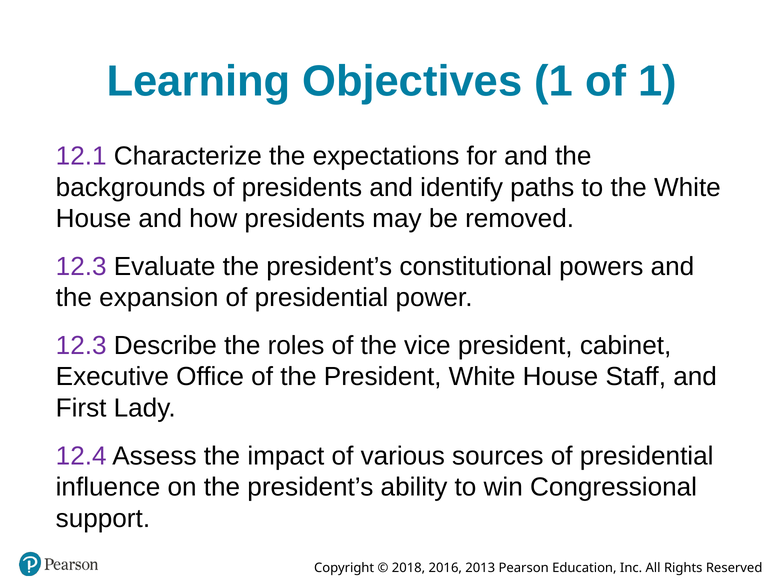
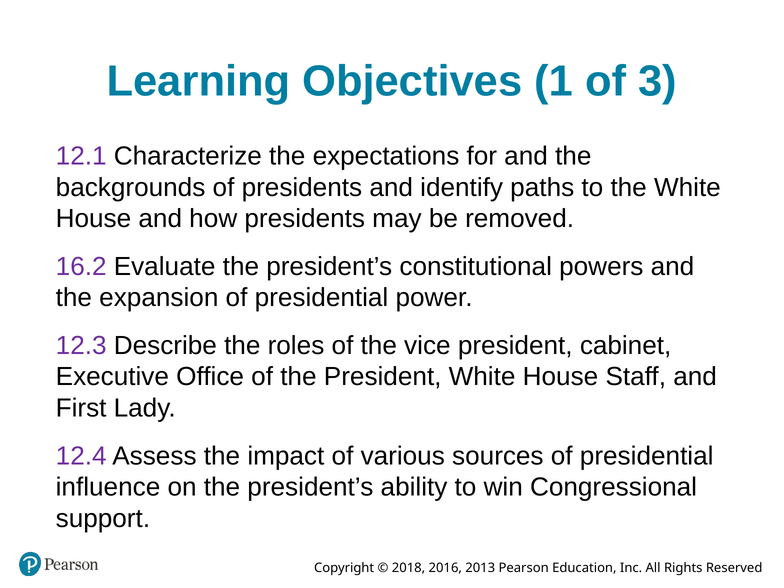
of 1: 1 -> 3
12.3 at (81, 266): 12.3 -> 16.2
